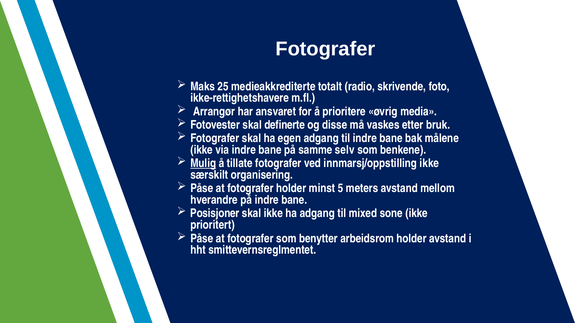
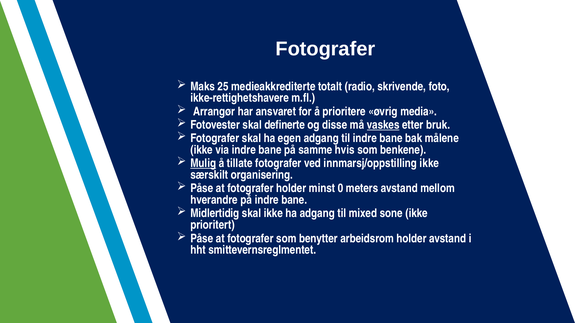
vaskes underline: none -> present
selv: selv -> hvis
5: 5 -> 0
Posisjoner: Posisjoner -> Midlertidig
